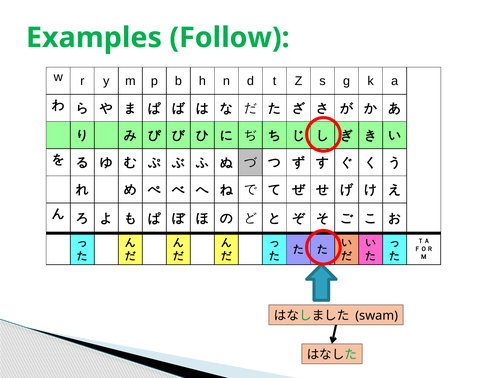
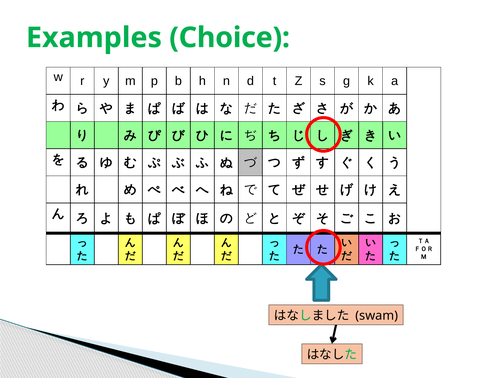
Follow: Follow -> Choice
